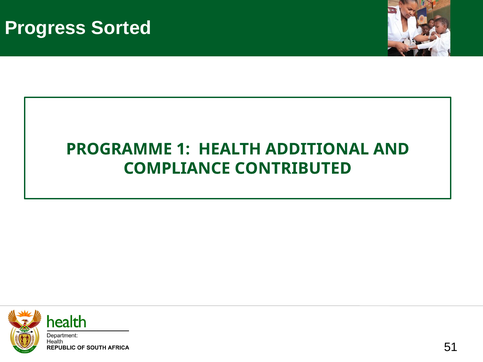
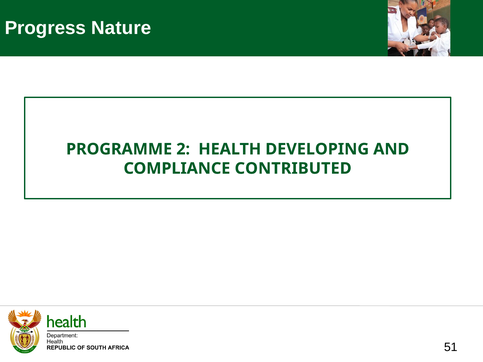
Sorted: Sorted -> Nature
1: 1 -> 2
ADDITIONAL: ADDITIONAL -> DEVELOPING
